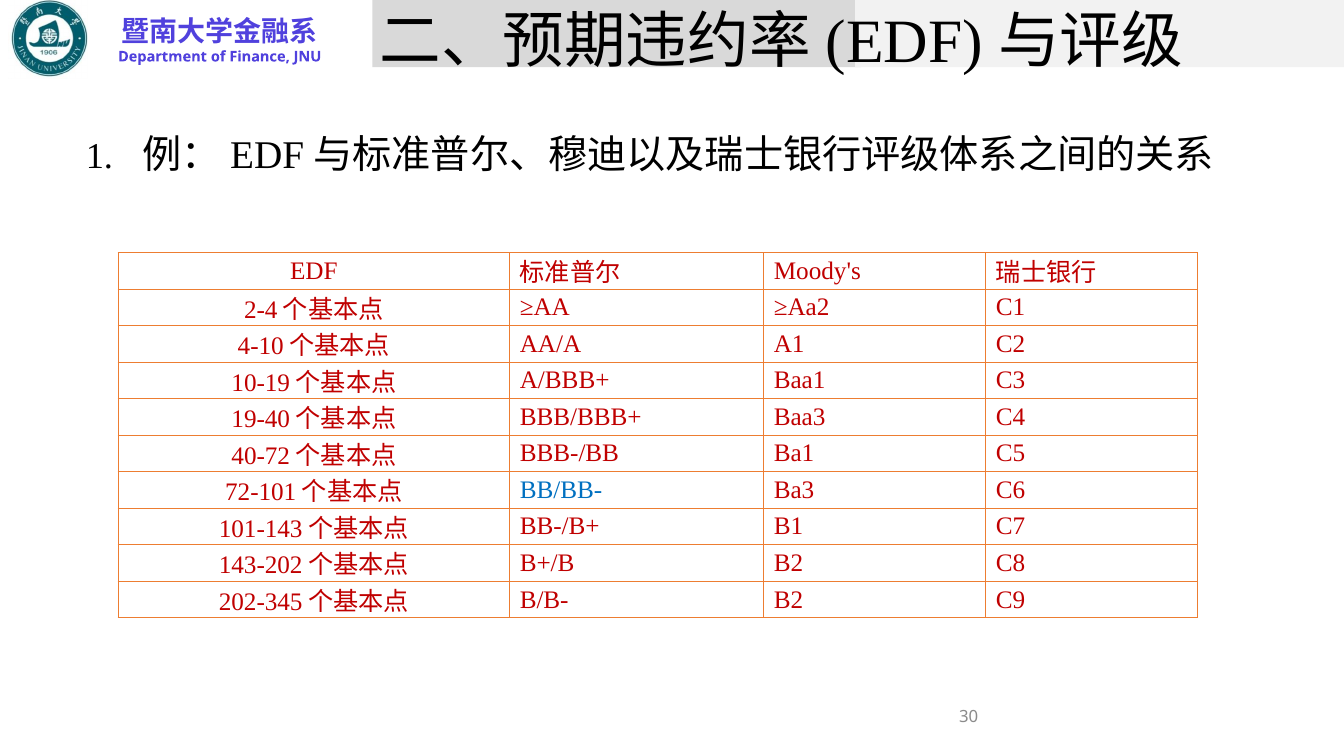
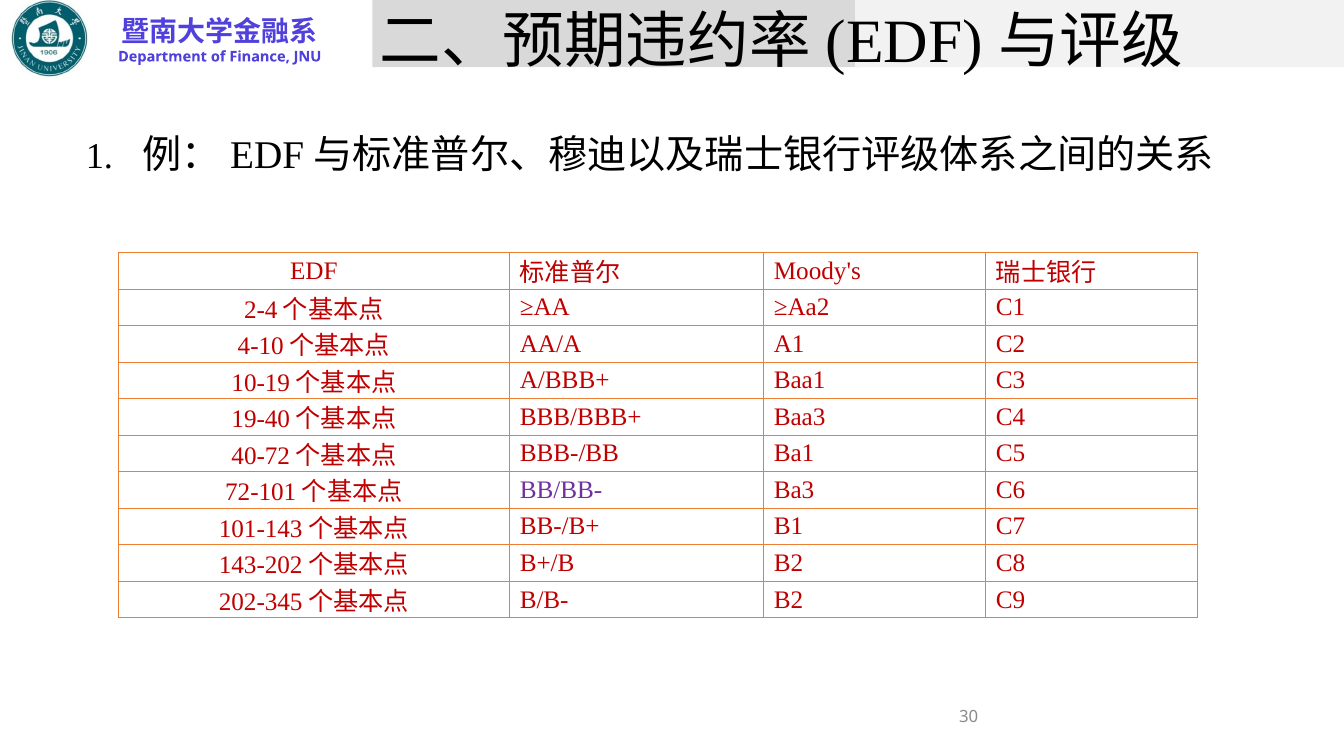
BB/BB- colour: blue -> purple
